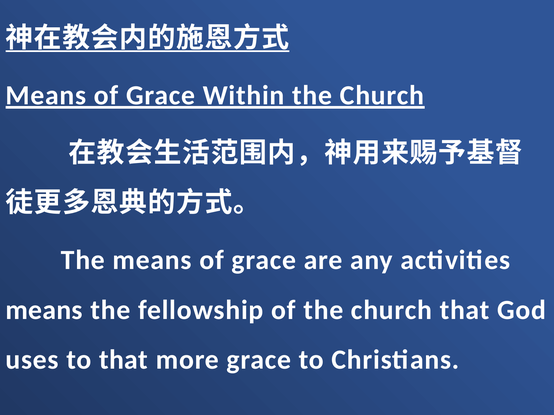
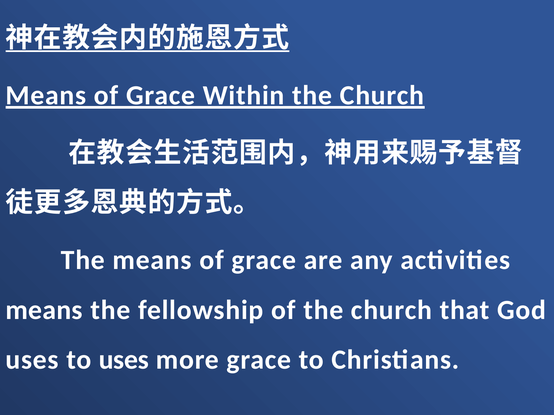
to that: that -> uses
